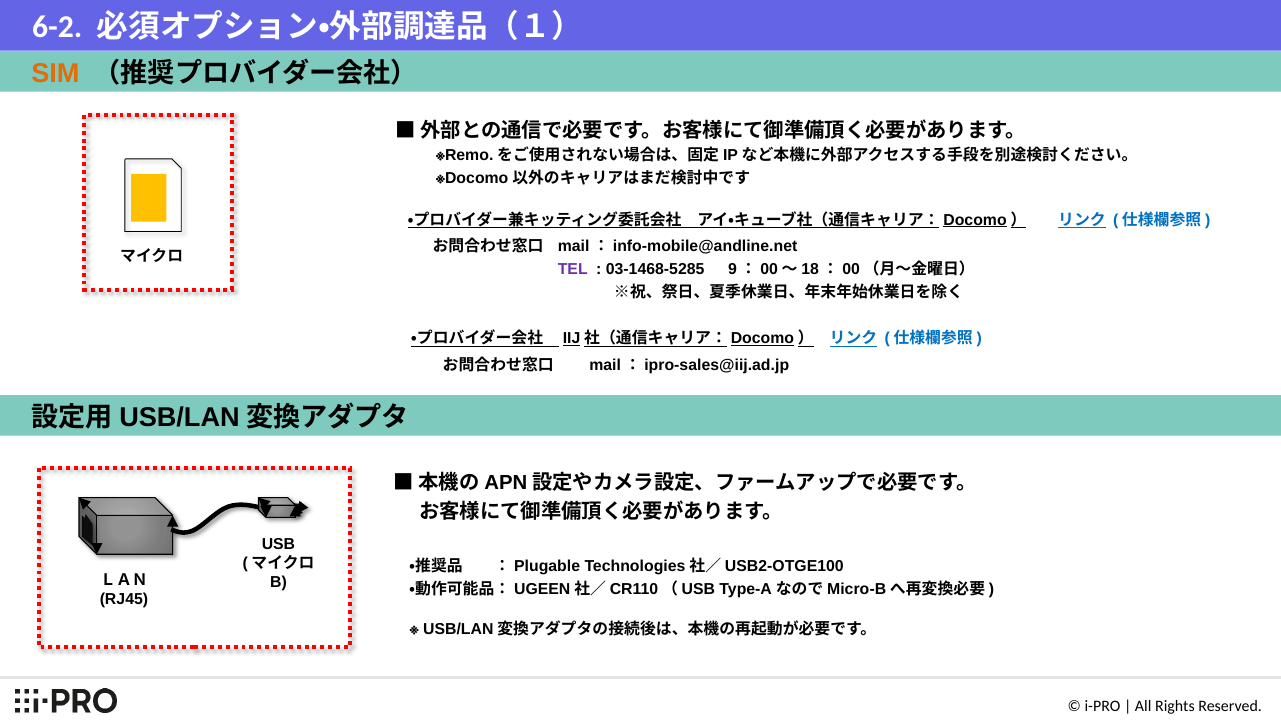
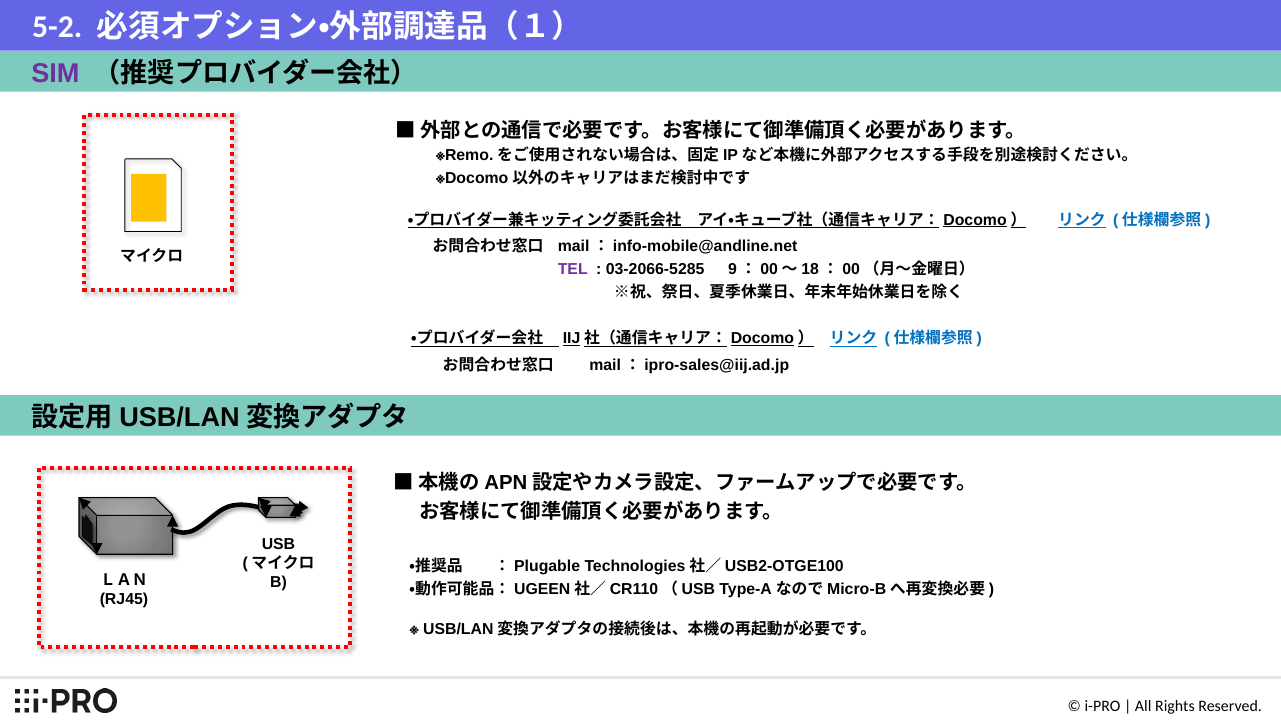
6-2: 6-2 -> 5-2
SIM colour: orange -> purple
03-1468-5285: 03-1468-5285 -> 03-2066-5285
